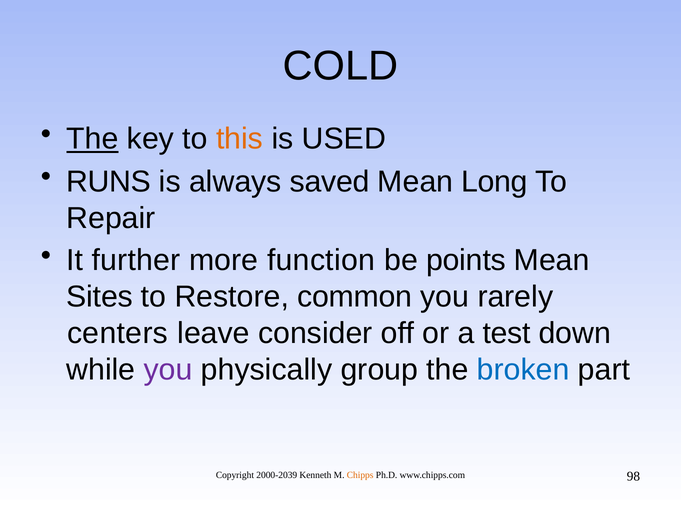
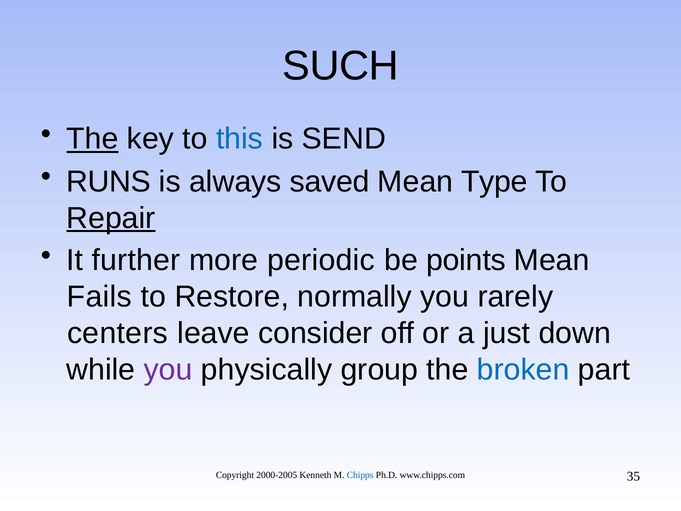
COLD: COLD -> SUCH
this colour: orange -> blue
USED: USED -> SEND
Long: Long -> Type
Repair underline: none -> present
function: function -> periodic
Sites: Sites -> Fails
common: common -> normally
test: test -> just
2000-2039: 2000-2039 -> 2000-2005
Chipps colour: orange -> blue
98: 98 -> 35
